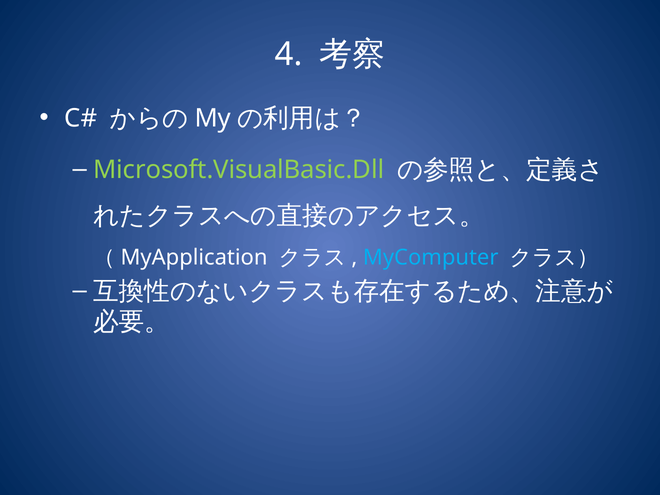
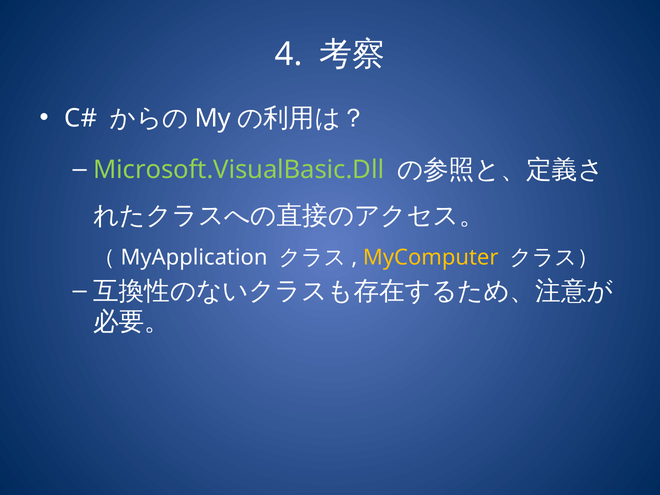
MyComputer colour: light blue -> yellow
